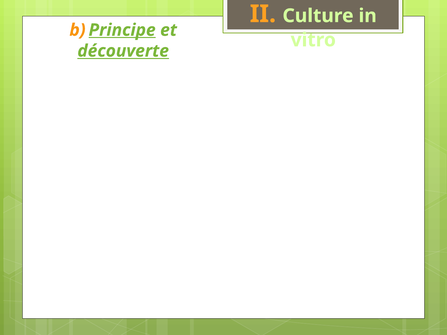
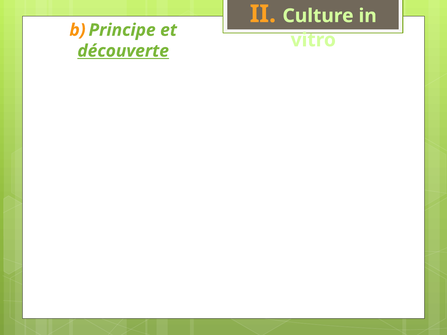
Principe underline: present -> none
